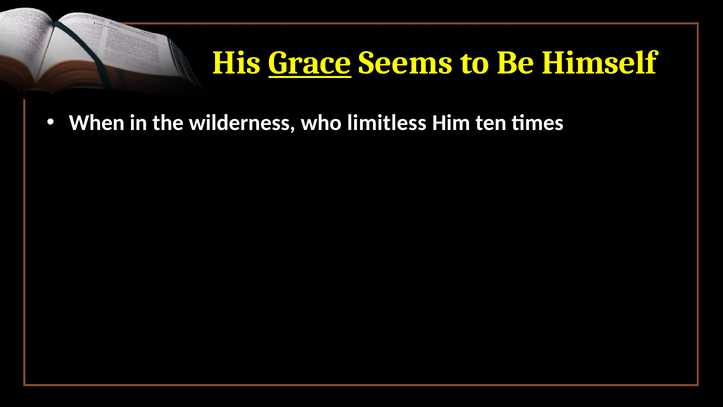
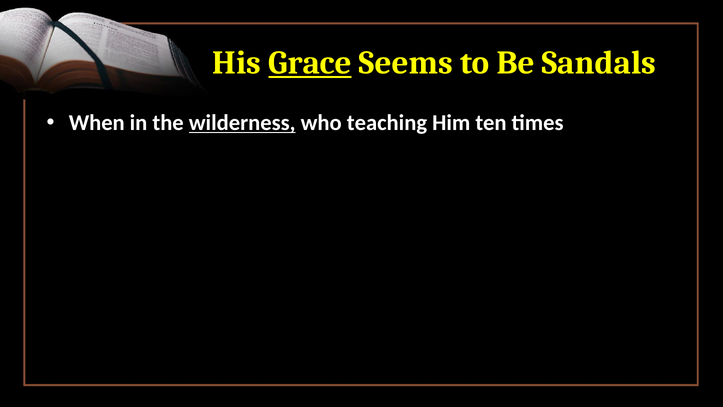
Himself: Himself -> Sandals
wilderness underline: none -> present
limitless: limitless -> teaching
